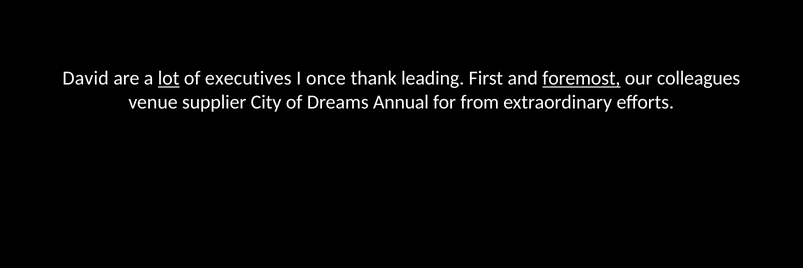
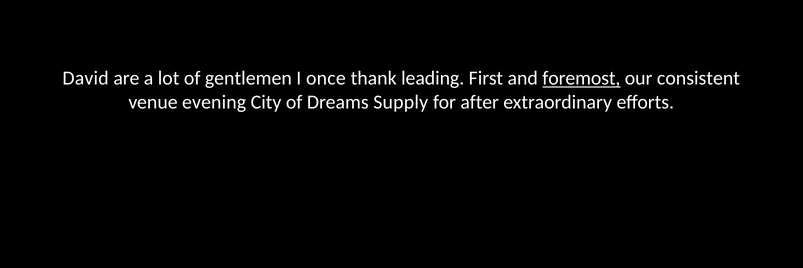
lot underline: present -> none
executives: executives -> gentlemen
colleagues: colleagues -> consistent
supplier: supplier -> evening
Annual: Annual -> Supply
from: from -> after
